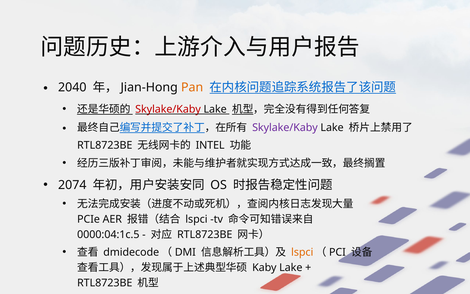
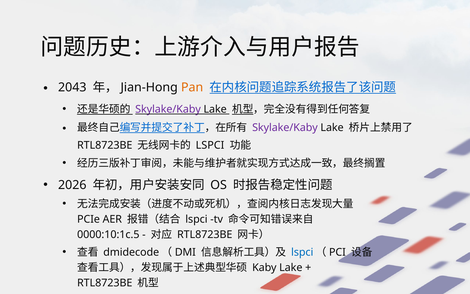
2040: 2040 -> 2043
Skylake/Kaby at (168, 109) colour: red -> purple
INTEL at (210, 145): INTEL -> LSPCI
2074: 2074 -> 2026
0000:04:1c.5: 0000:04:1c.5 -> 0000:10:1c.5
lspci at (302, 252) colour: orange -> blue
